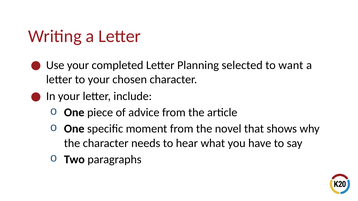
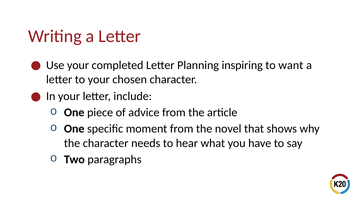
selected: selected -> inspiring
